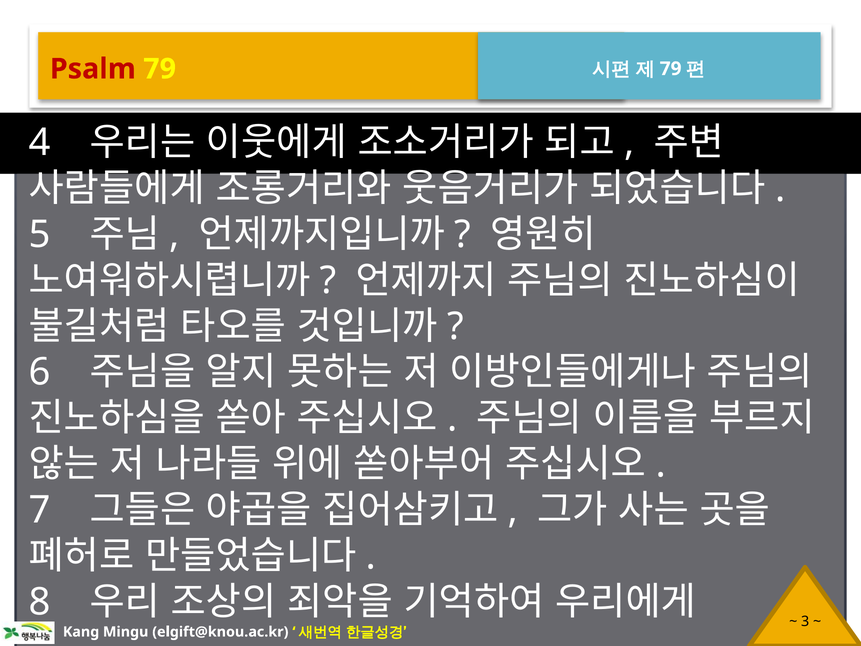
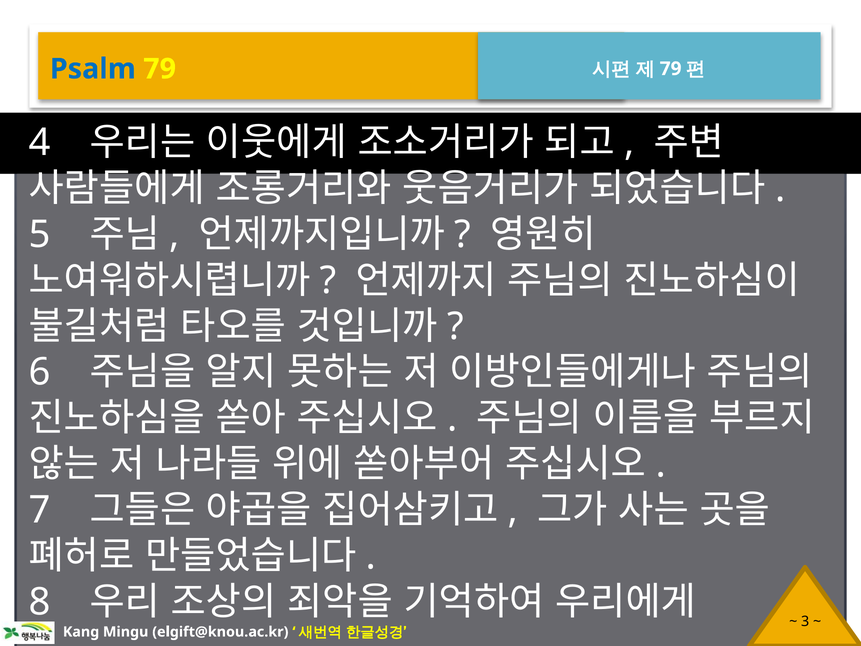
Psalm colour: red -> blue
